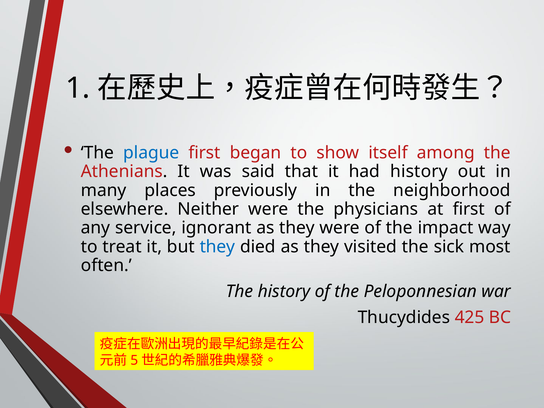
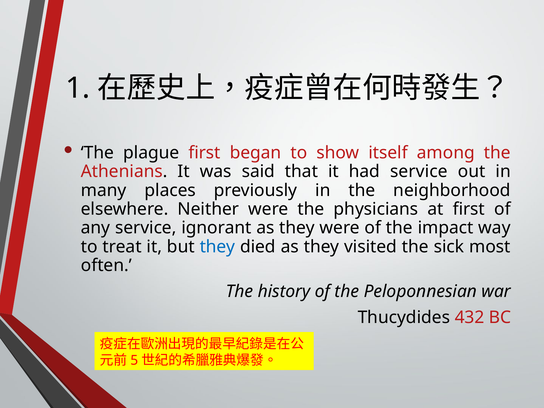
plague colour: blue -> black
had history: history -> service
425: 425 -> 432
